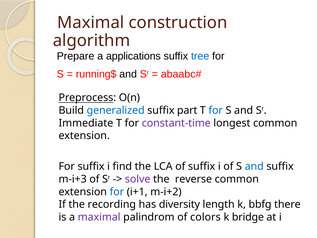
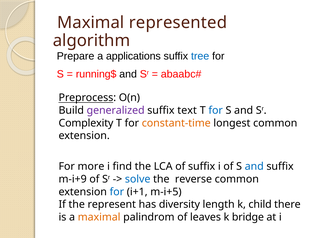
construction: construction -> represented
generalized colour: blue -> purple
part: part -> text
Immediate: Immediate -> Complexity
constant-time colour: purple -> orange
For suffix: suffix -> more
m-i+3: m-i+3 -> m-i+9
solve colour: purple -> blue
m-i+2: m-i+2 -> m-i+5
recording: recording -> represent
bbfg: bbfg -> child
maximal at (99, 217) colour: purple -> orange
colors: colors -> leaves
